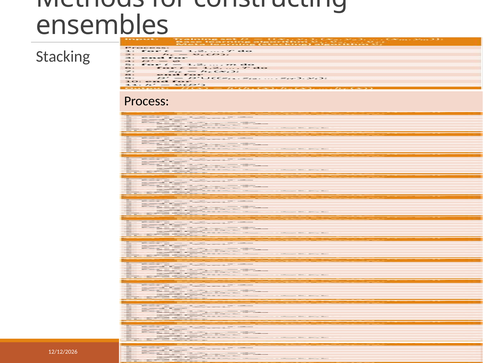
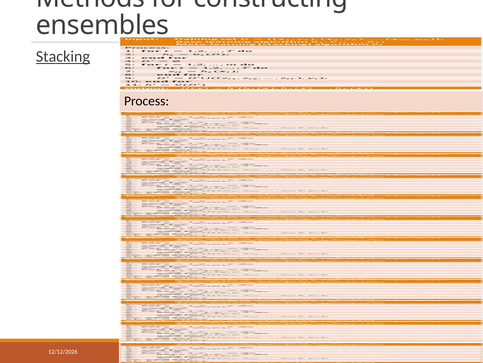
Stacking underline: none -> present
